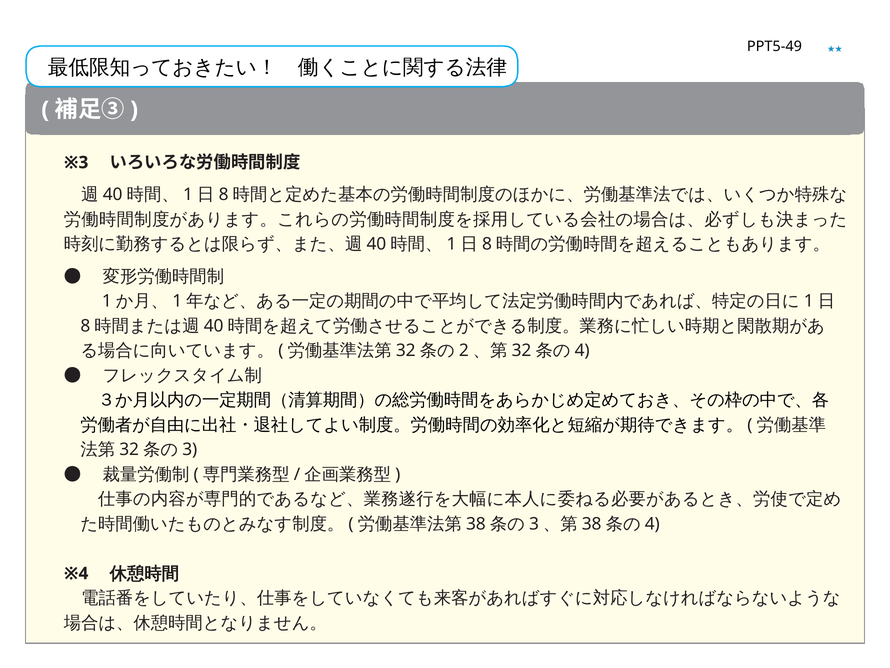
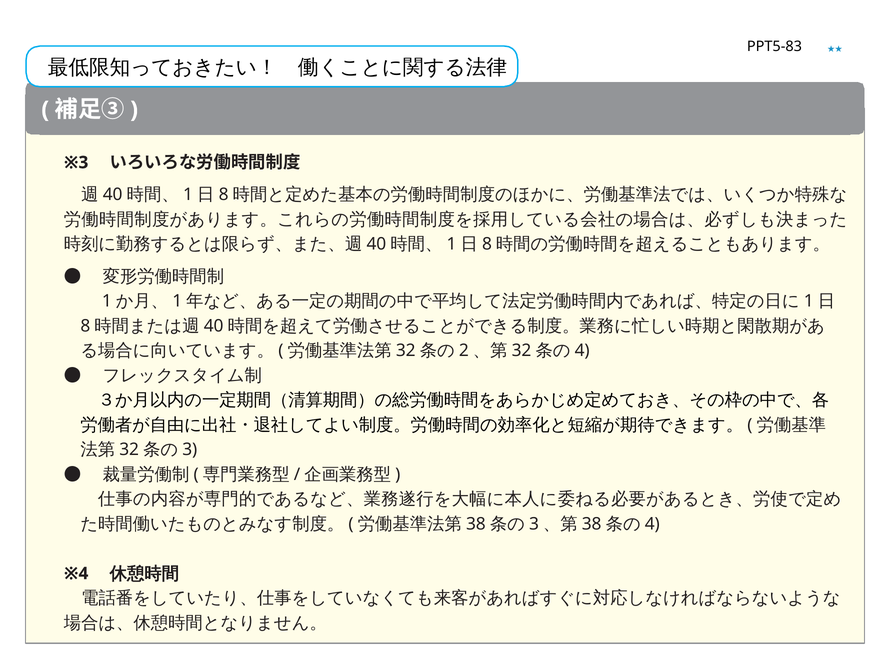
PPT5-49: PPT5-49 -> PPT5-83
